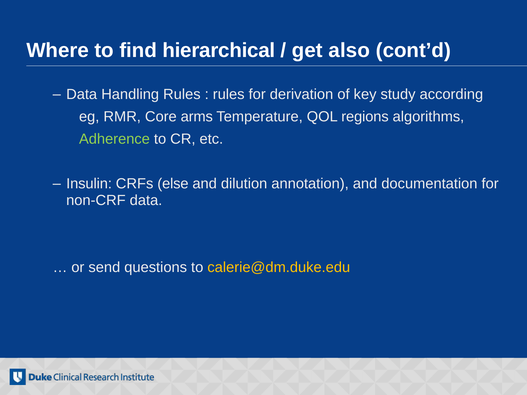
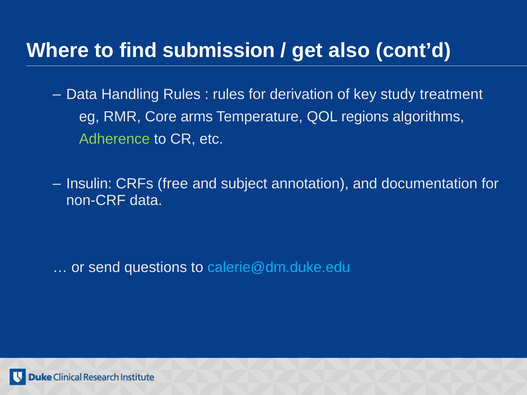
hierarchical: hierarchical -> submission
according: according -> treatment
else: else -> free
dilution: dilution -> subject
calerie@dm.duke.edu colour: yellow -> light blue
